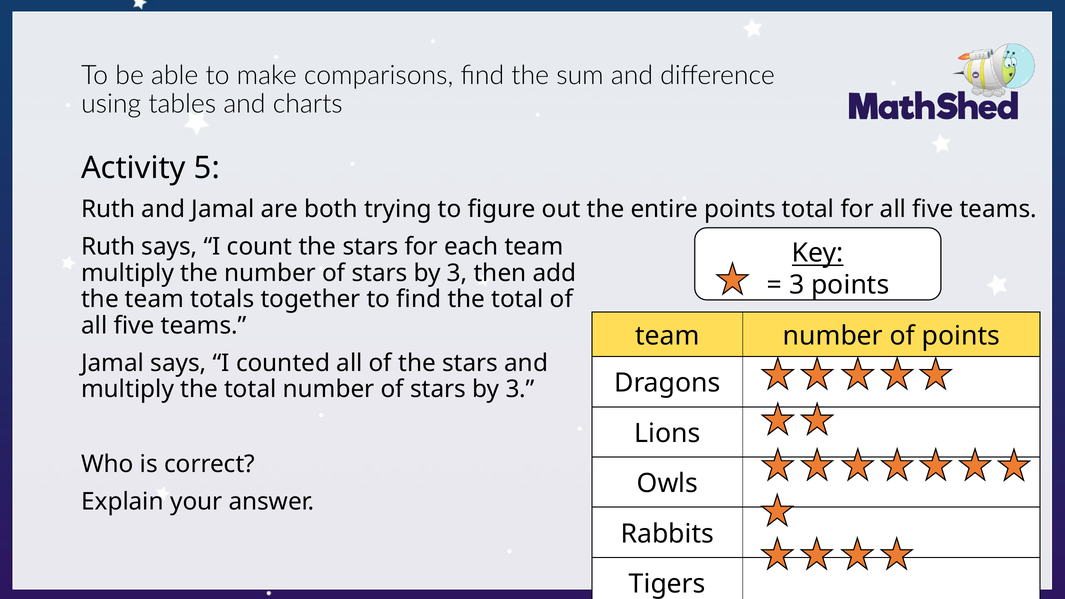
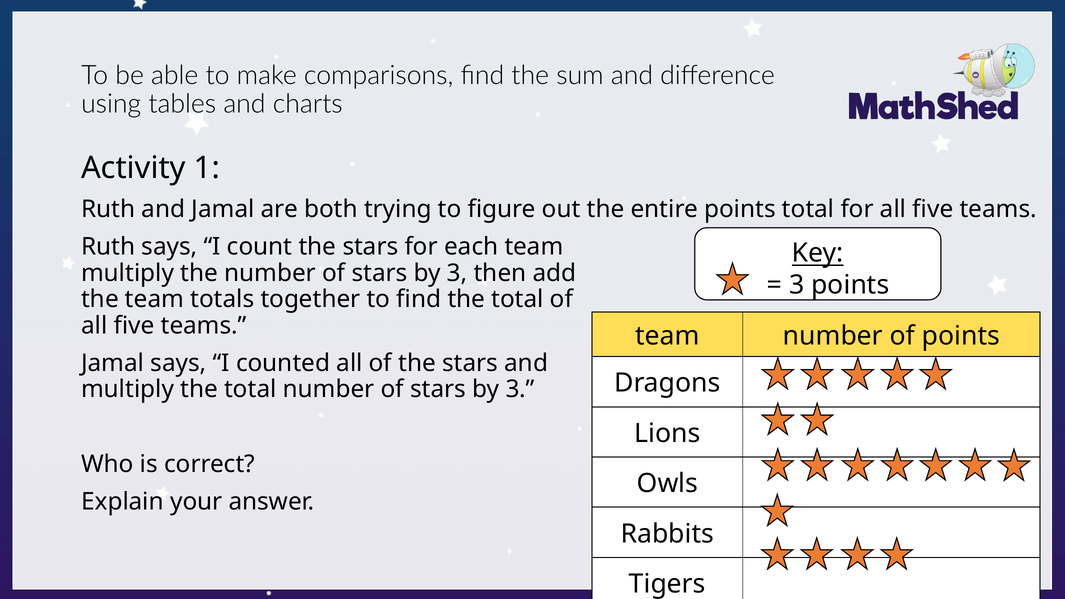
5: 5 -> 1
